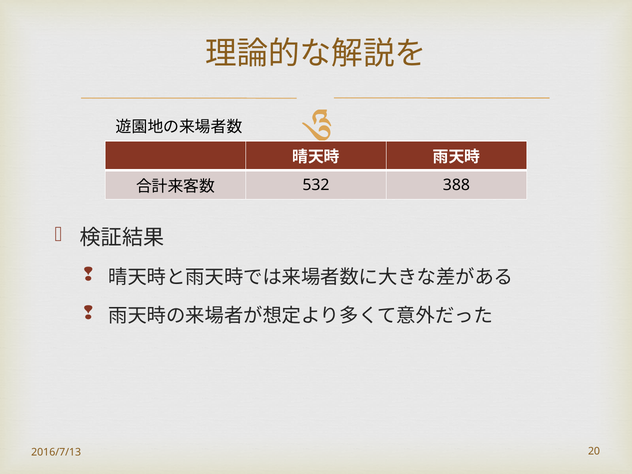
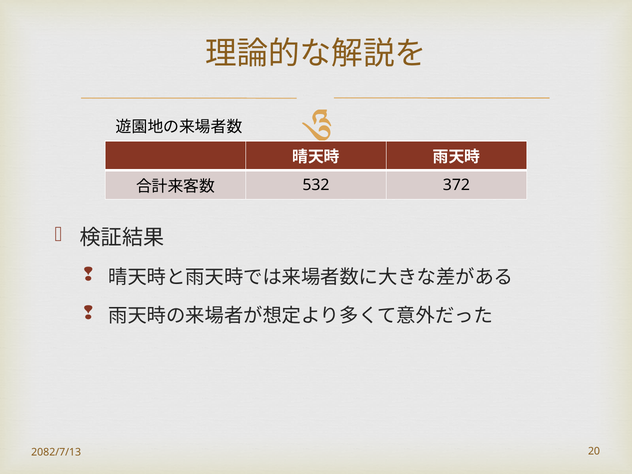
388: 388 -> 372
2016/7/13: 2016/7/13 -> 2082/7/13
